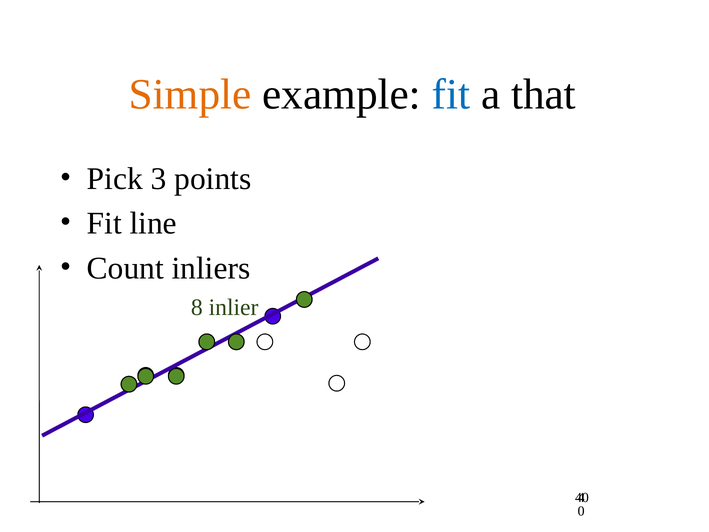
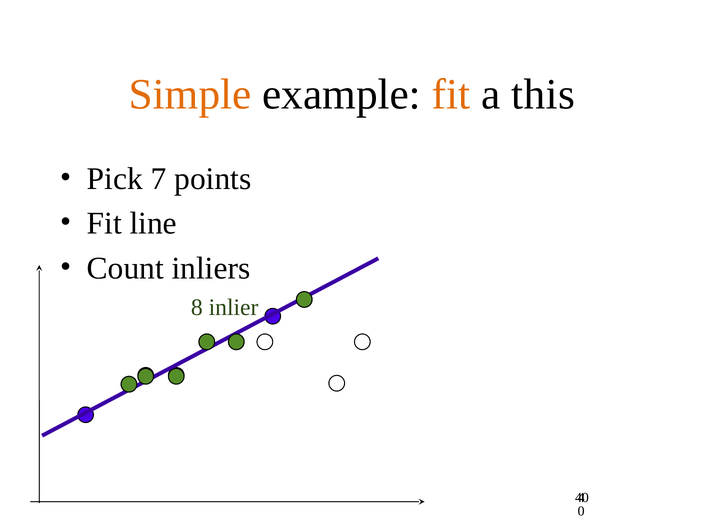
fit at (451, 95) colour: blue -> orange
that: that -> this
3: 3 -> 7
